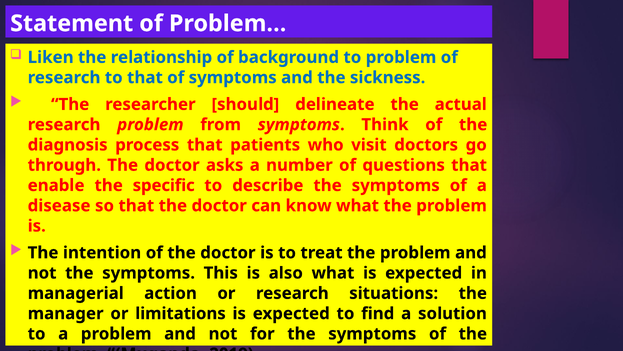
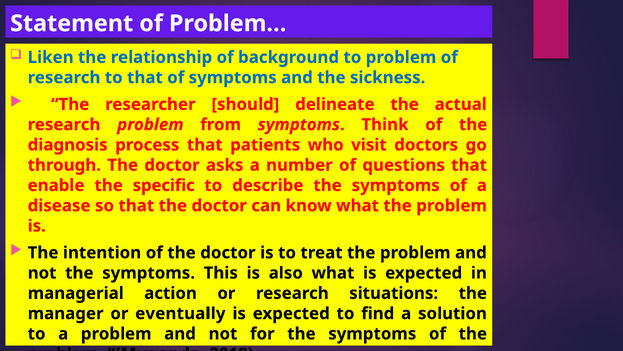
limitations: limitations -> eventually
